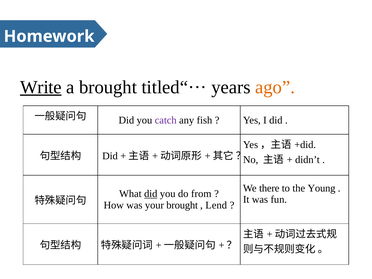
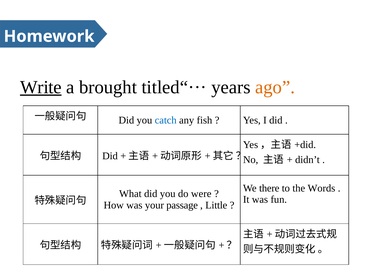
catch colour: purple -> blue
Young: Young -> Words
did at (151, 194) underline: present -> none
from: from -> were
your brought: brought -> passage
Lend: Lend -> Little
